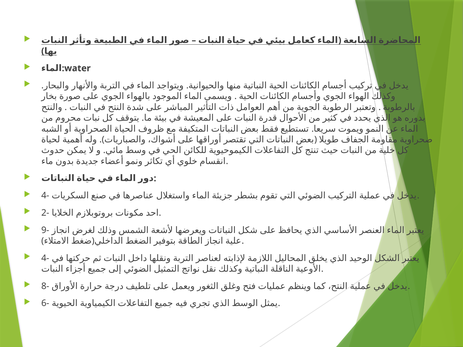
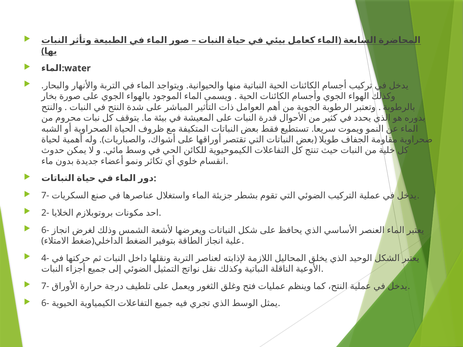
4- at (45, 196): 4- -> 7-
9- at (45, 230): 9- -> 6-
8- at (45, 286): 8- -> 7-
